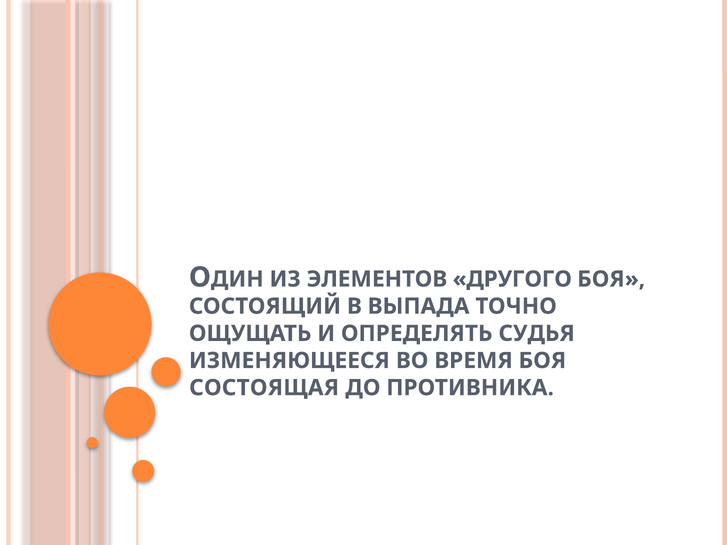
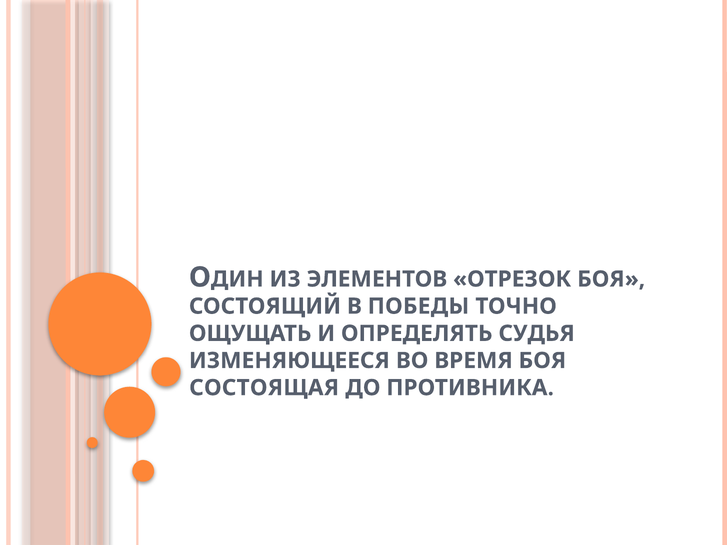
ДРУГОГО: ДРУГОГО -> ОТРЕЗОК
ВЫПАДА: ВЫПАДА -> ПОБЕДЫ
